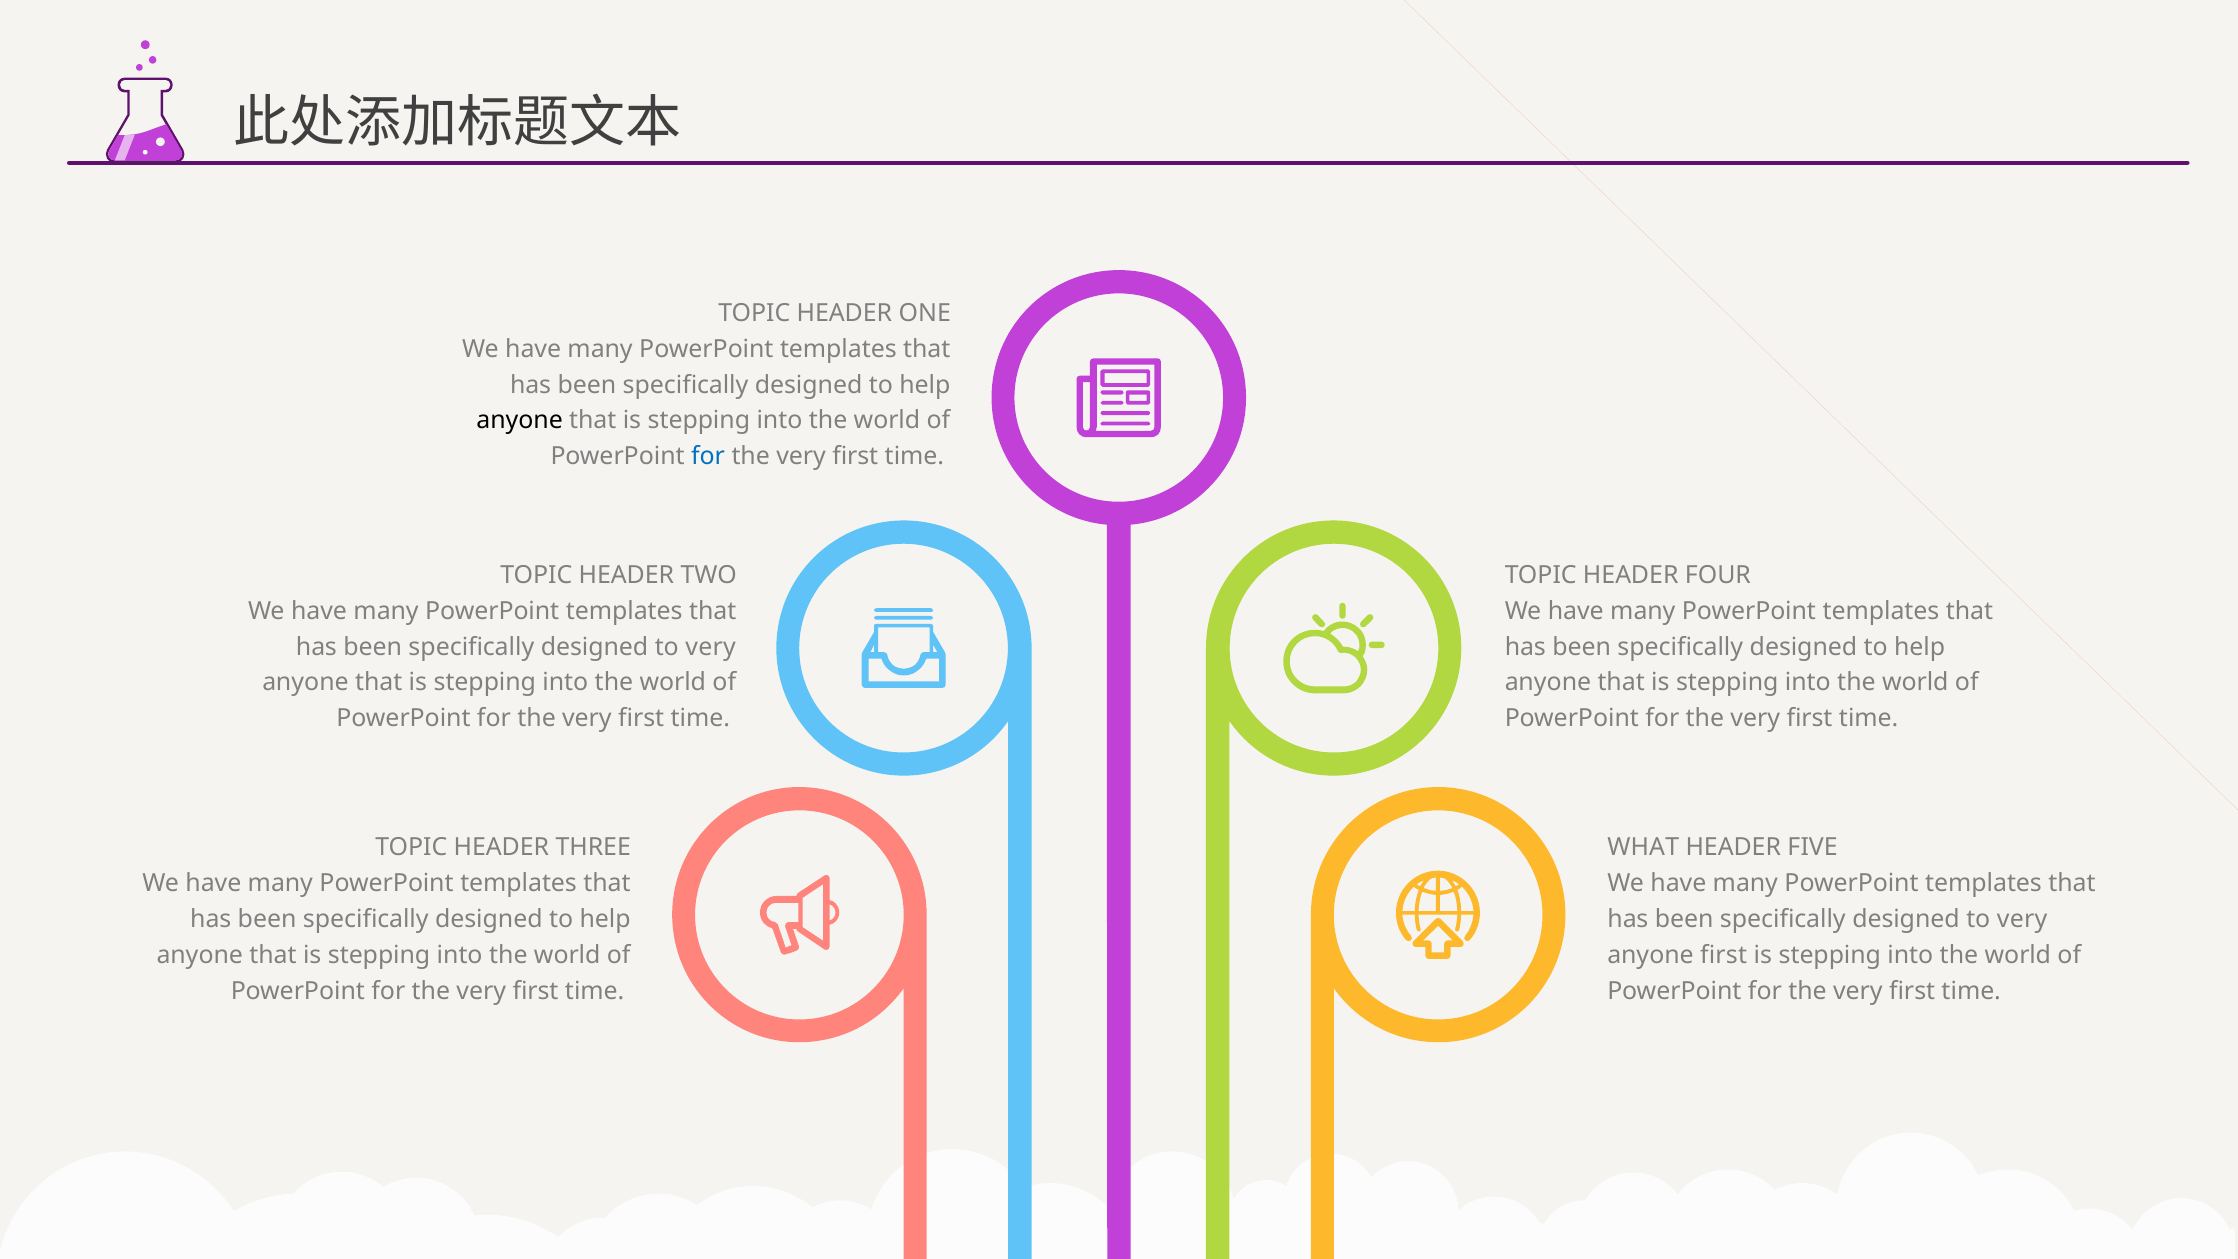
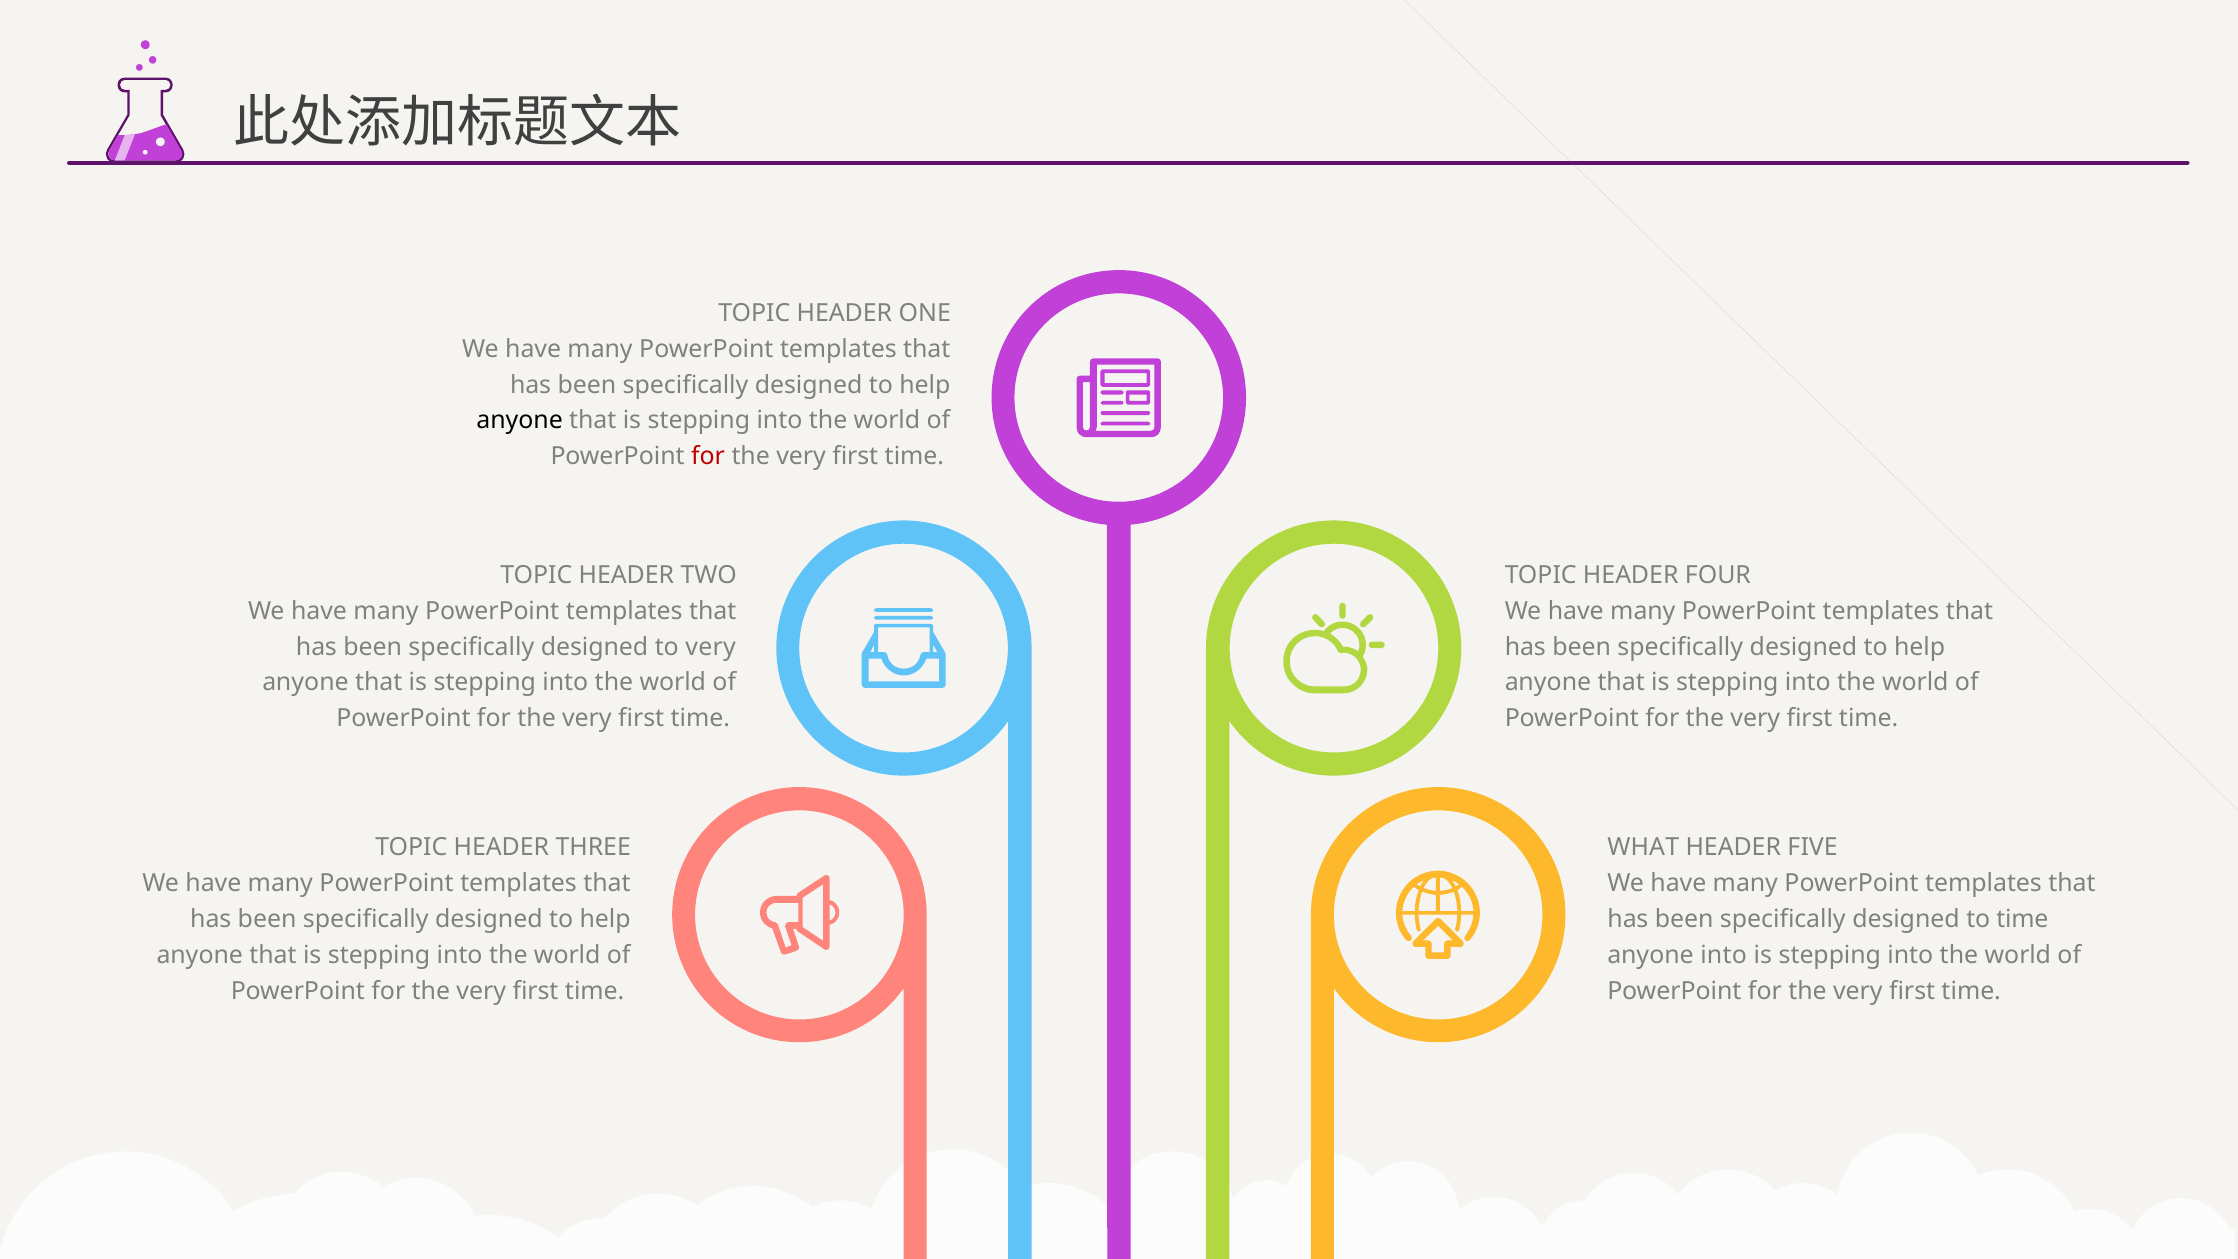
for at (708, 456) colour: blue -> red
very at (2022, 919): very -> time
anyone first: first -> into
